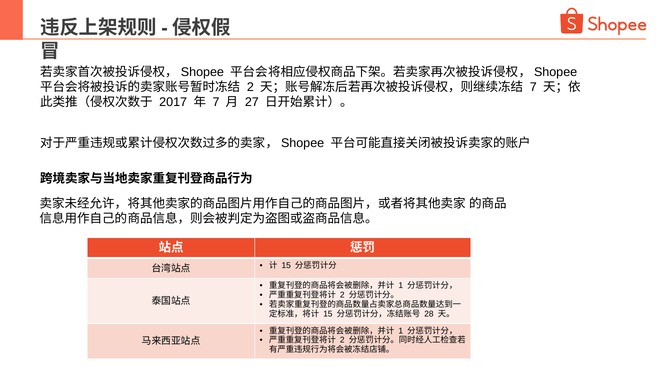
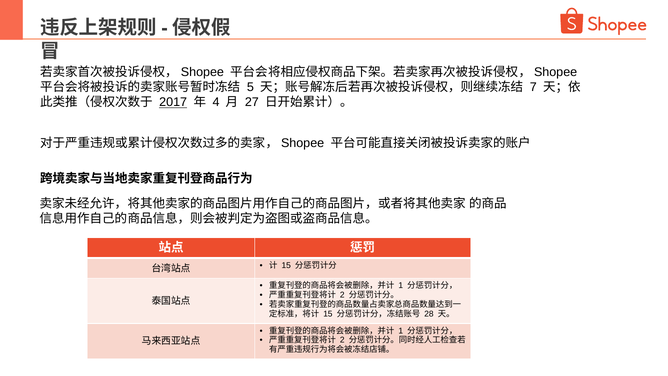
2 at (250, 87): 2 -> 5
2017 underline: none -> present
7 at (216, 102): 7 -> 4
